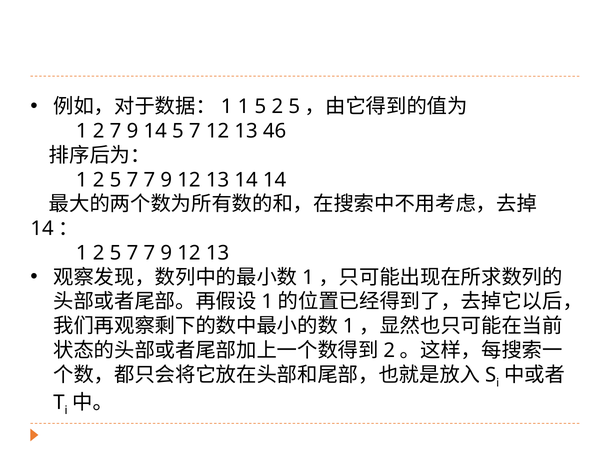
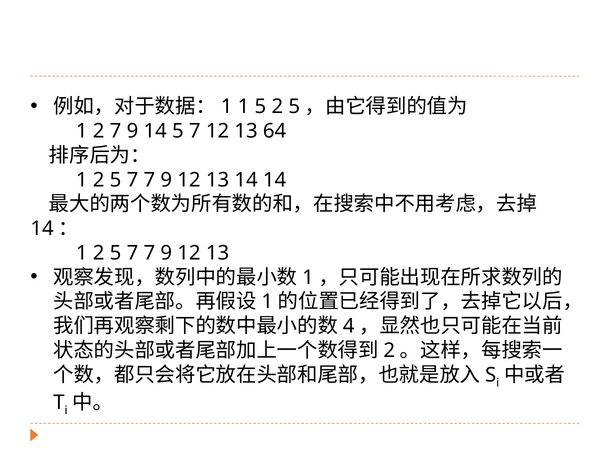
46: 46 -> 64
1 at (349, 326): 1 -> 4
